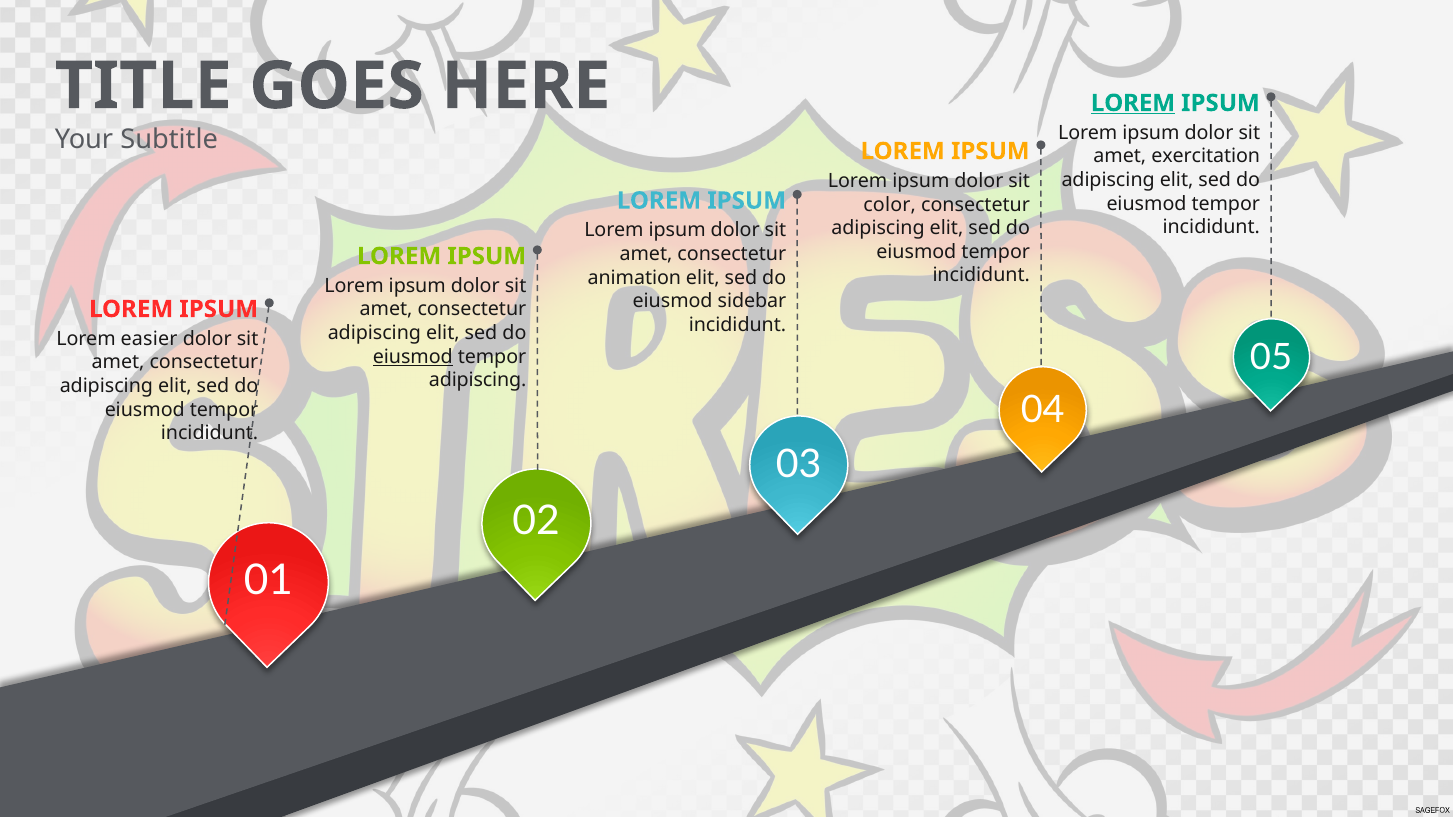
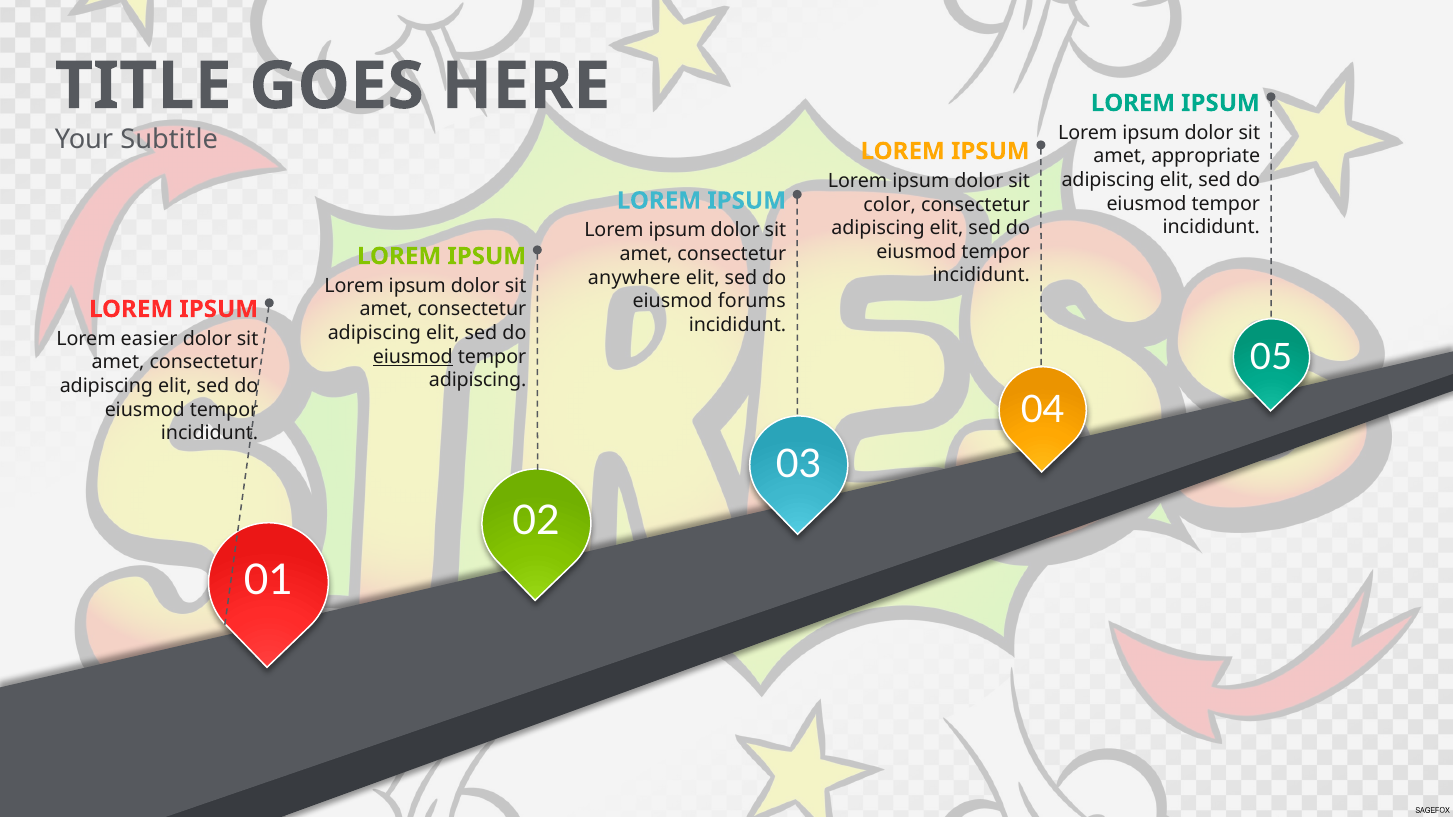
LOREM at (1133, 103) underline: present -> none
exercitation: exercitation -> appropriate
animation: animation -> anywhere
sidebar: sidebar -> forums
